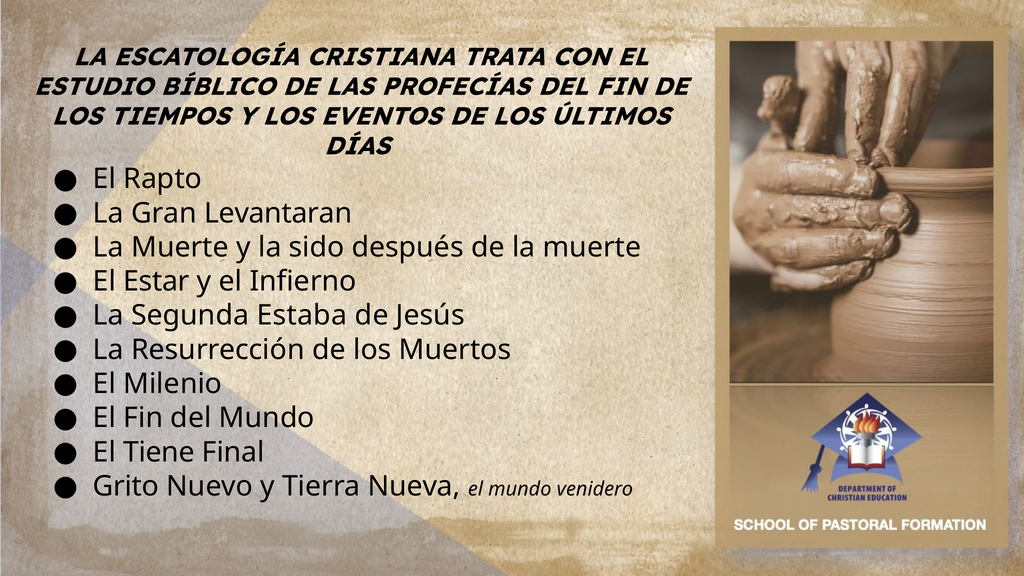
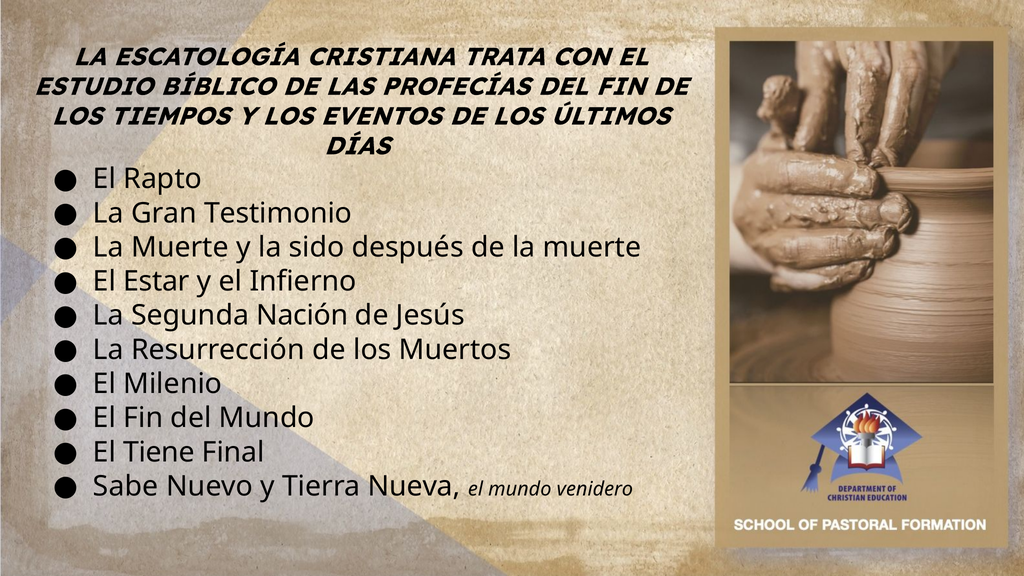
Levantaran: Levantaran -> Testimonio
Estaba: Estaba -> Nación
Grito: Grito -> Sabe
